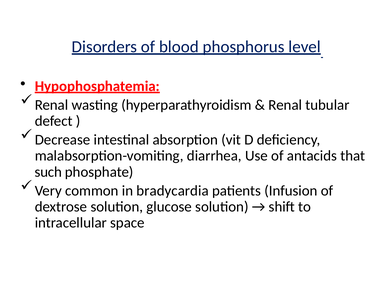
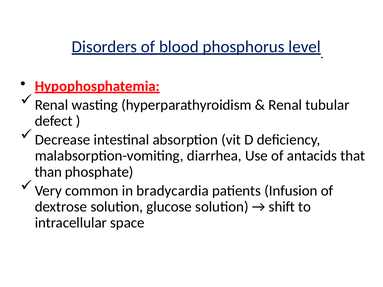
such: such -> than
